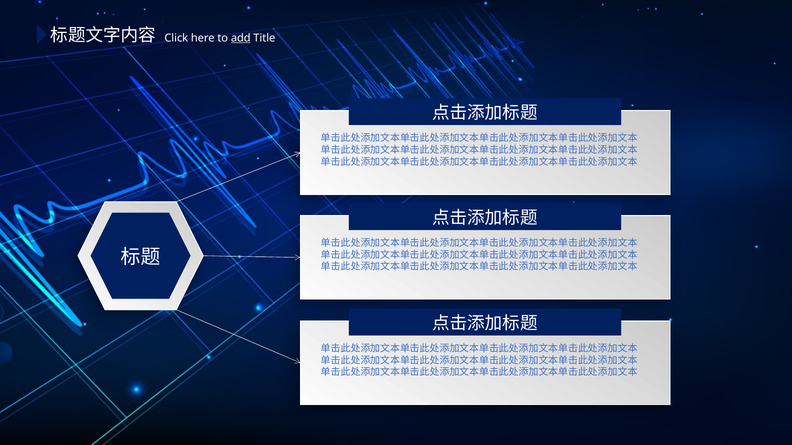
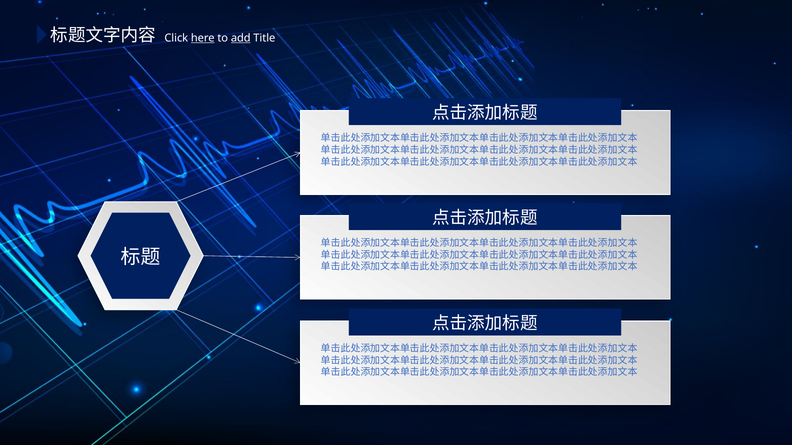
here underline: none -> present
